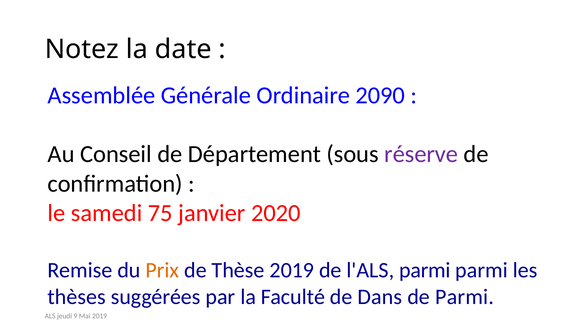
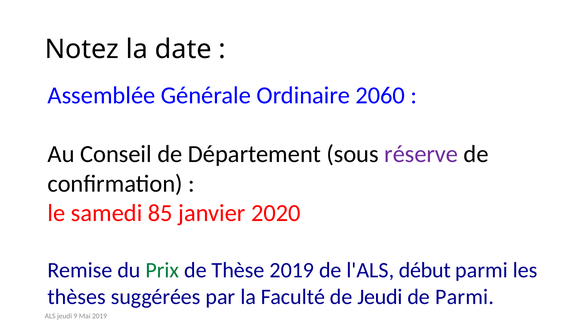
2090: 2090 -> 2060
75: 75 -> 85
Prix colour: orange -> green
l'ALS parmi: parmi -> début
de Dans: Dans -> Jeudi
